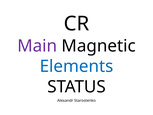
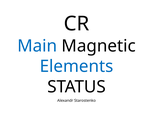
Main colour: purple -> blue
